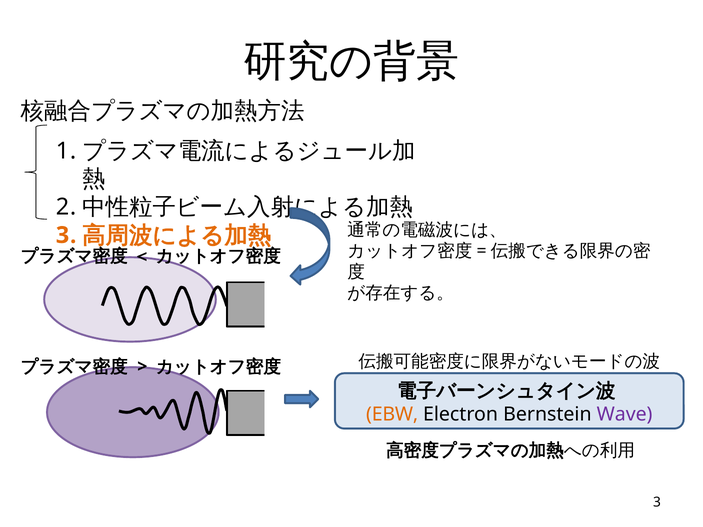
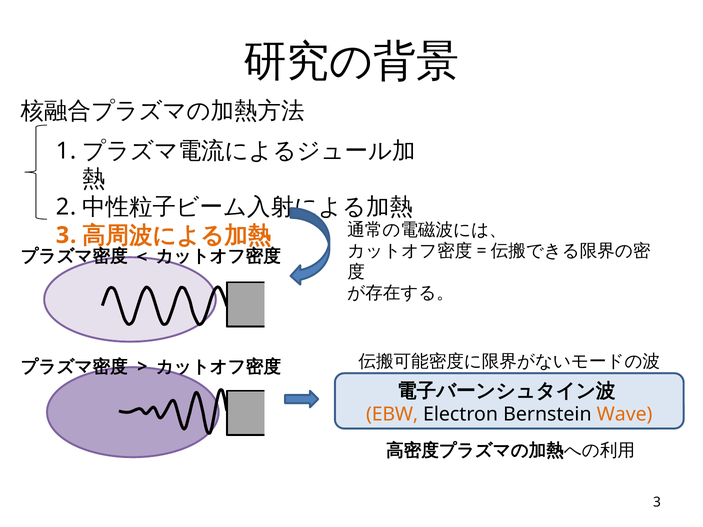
Wave colour: purple -> orange
